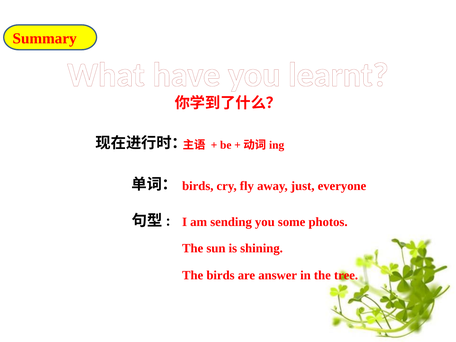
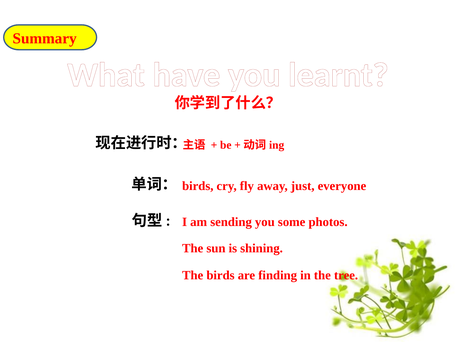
answer: answer -> finding
